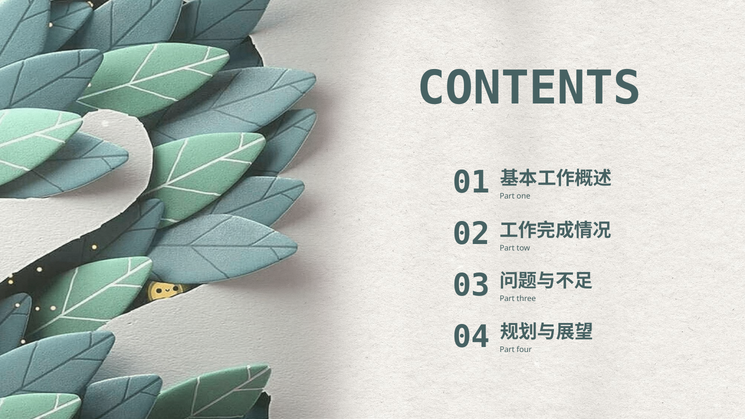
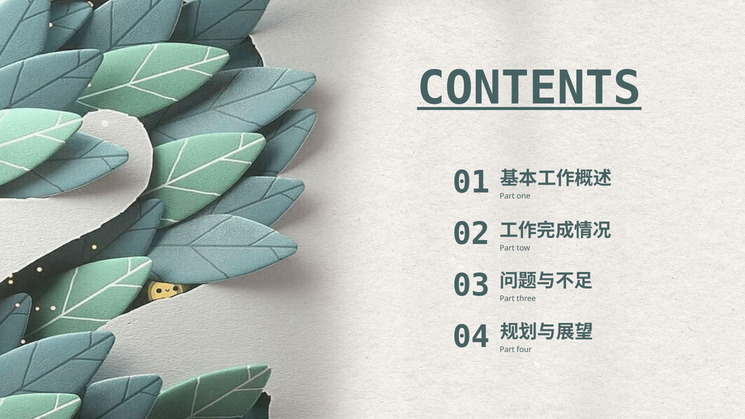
CONTENTS underline: none -> present
